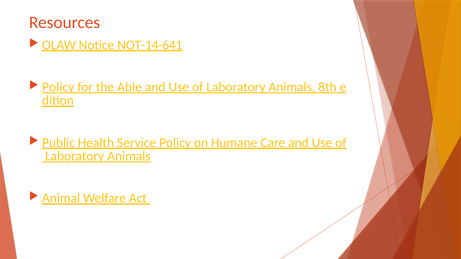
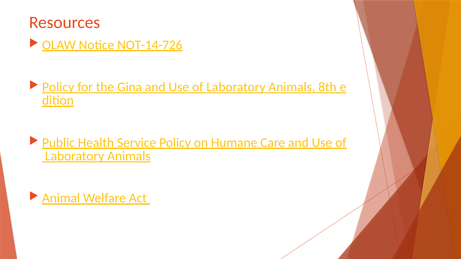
NOT-14-641: NOT-14-641 -> NOT-14-726
Able: Able -> Gina
